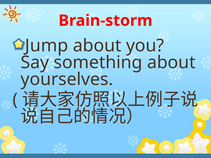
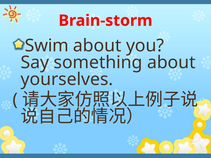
Jump: Jump -> Swim
